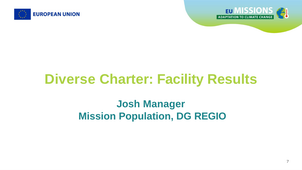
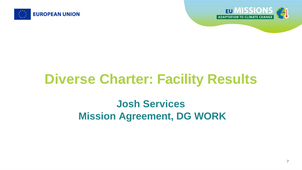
Manager: Manager -> Services
Population: Population -> Agreement
REGIO: REGIO -> WORK
